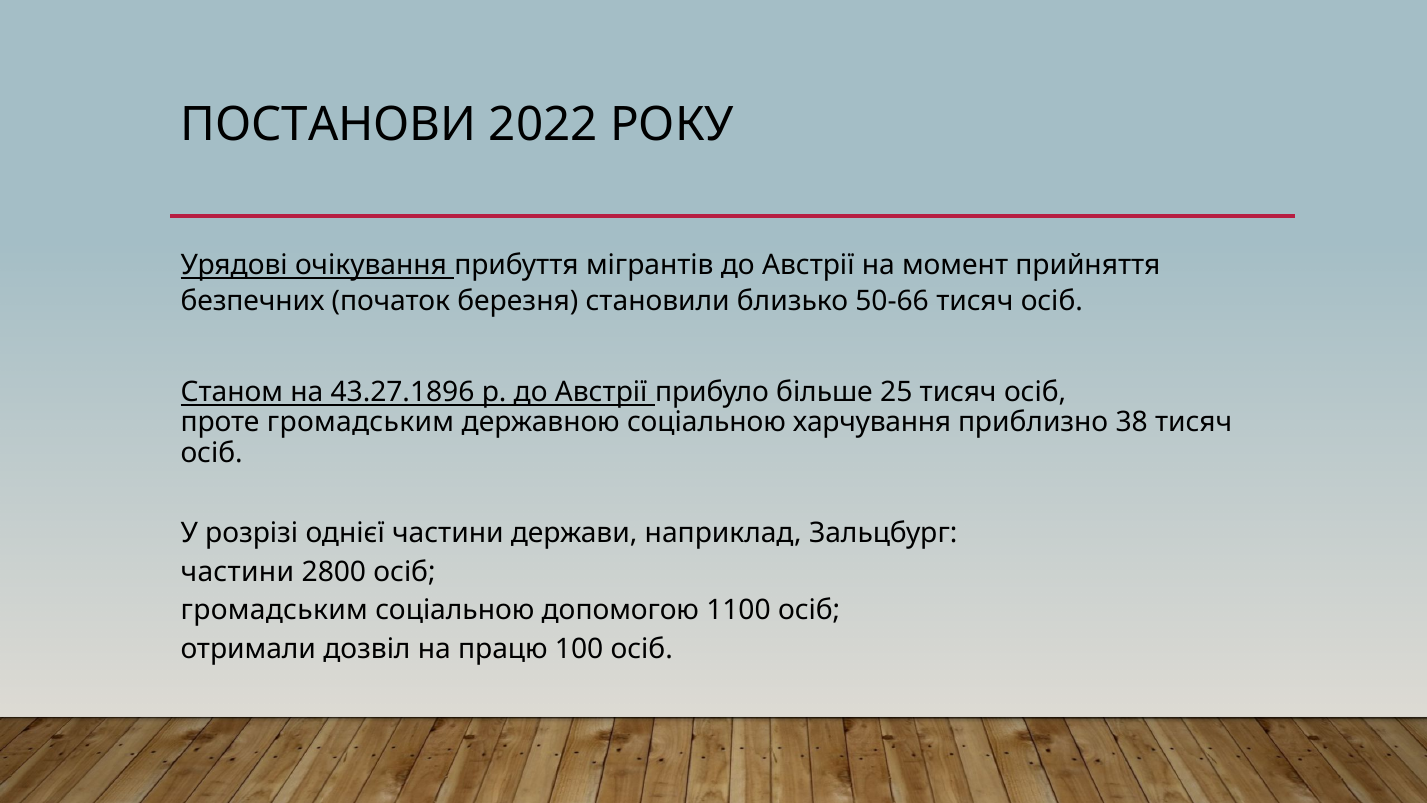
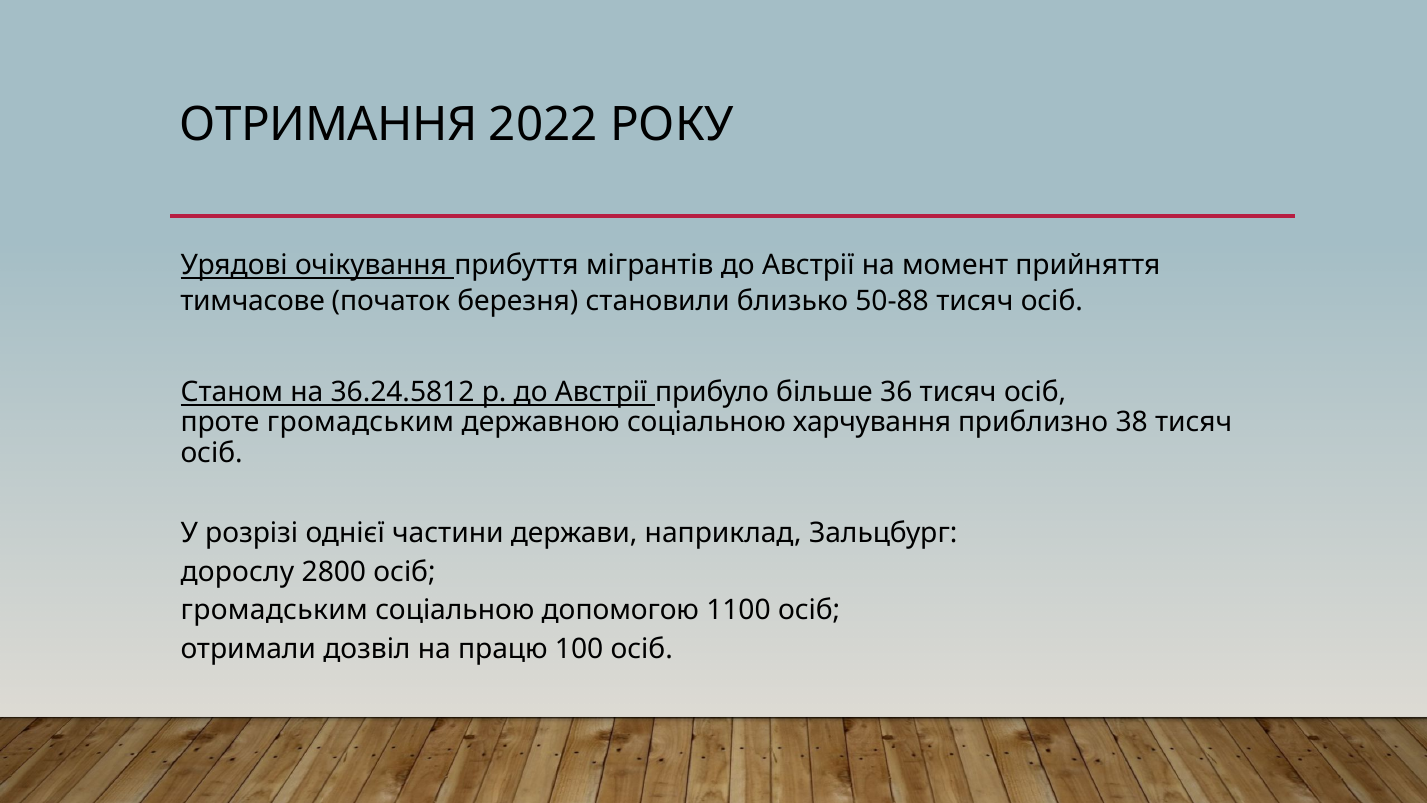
ПОСТАНОВИ: ПОСТАНОВИ -> ОТРИМАННЯ
безпечних: безпечних -> тимчасове
50-66: 50-66 -> 50-88
43.27.1896: 43.27.1896 -> 36.24.5812
25: 25 -> 36
частини at (237, 572): частини -> дорослу
